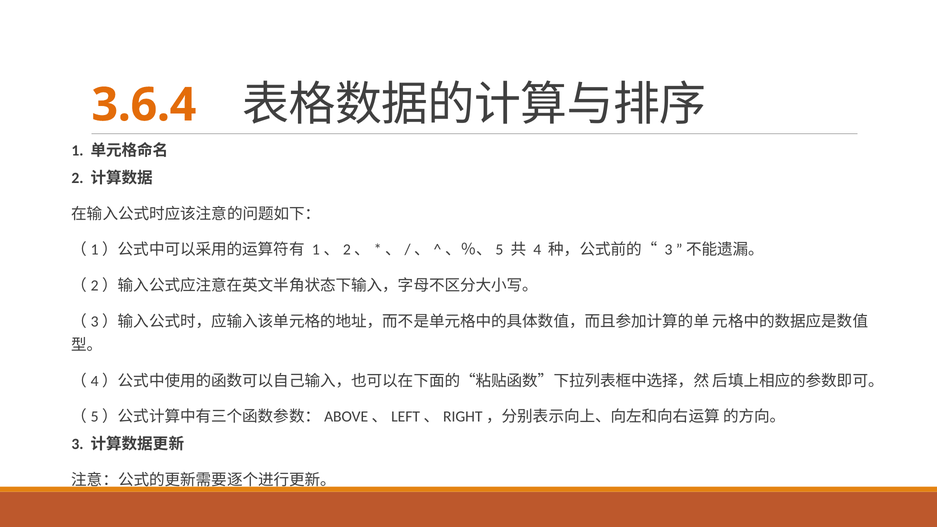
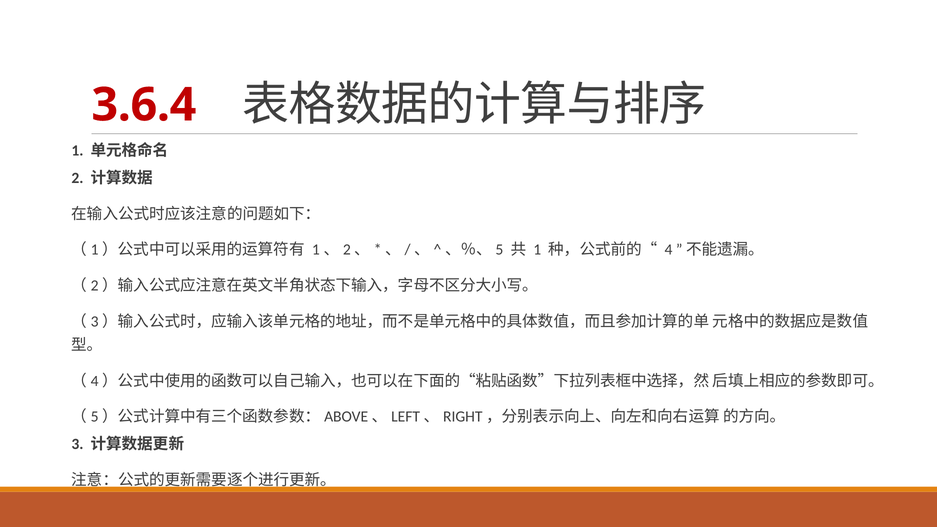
3.6.4 colour: orange -> red
4 at (537, 250): 4 -> 1
3 at (669, 250): 3 -> 4
